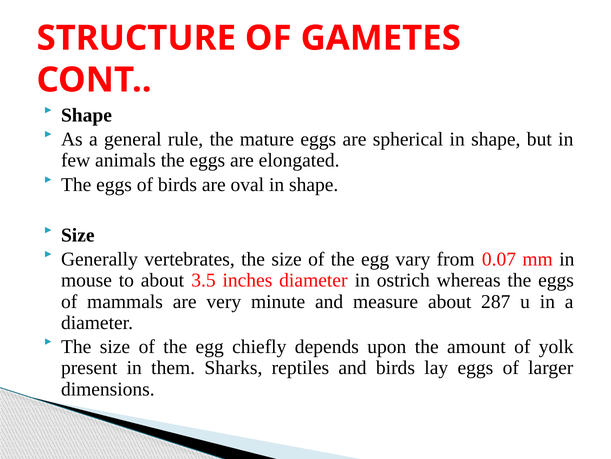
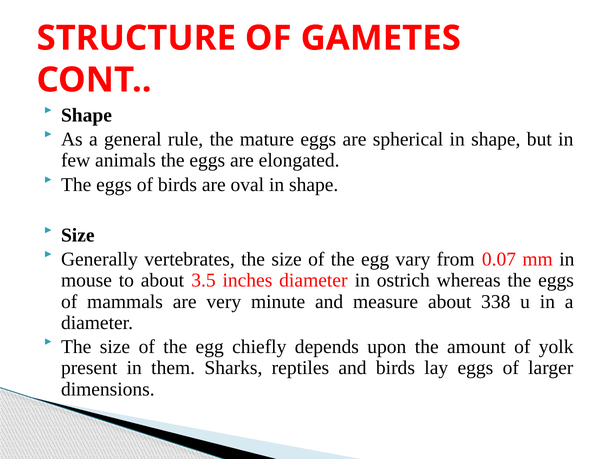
287: 287 -> 338
